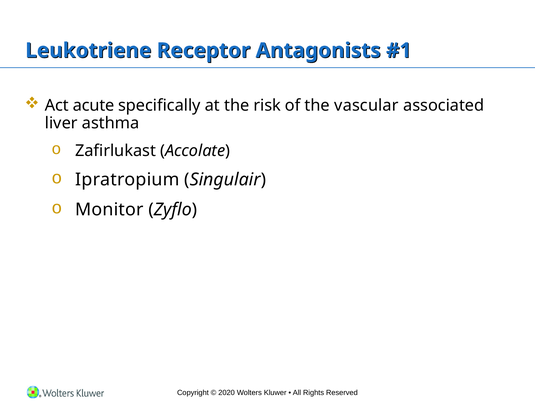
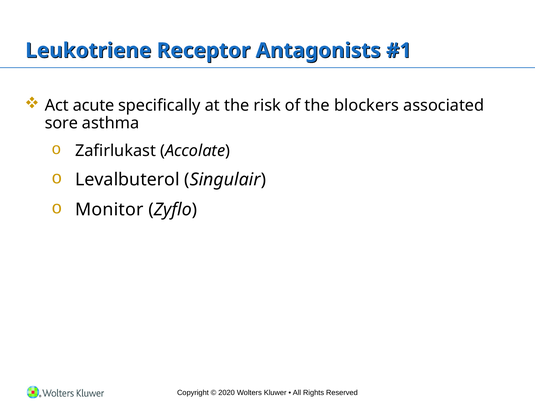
vascular: vascular -> blockers
liver: liver -> sore
Ipratropium: Ipratropium -> Levalbuterol
